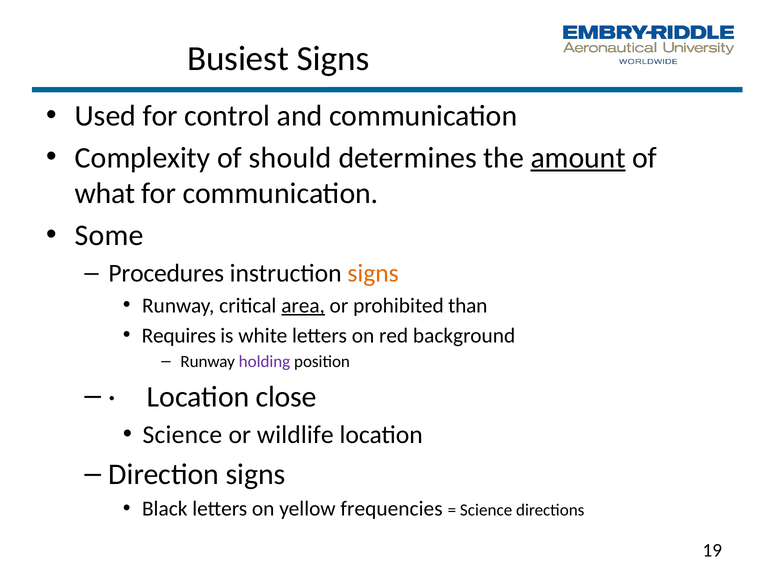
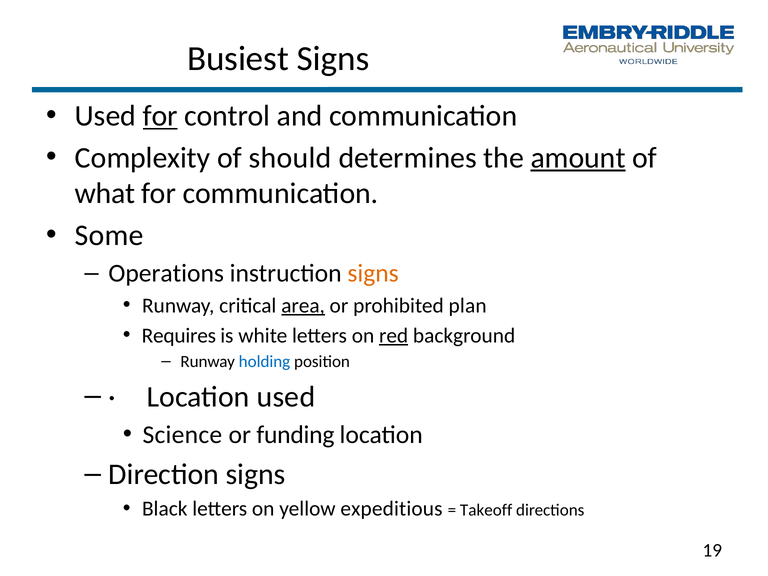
for at (160, 116) underline: none -> present
Procedures: Procedures -> Operations
than: than -> plan
red underline: none -> present
holding colour: purple -> blue
Location close: close -> used
wildlife: wildlife -> funding
frequencies: frequencies -> expeditious
Science at (486, 510): Science -> Takeoff
